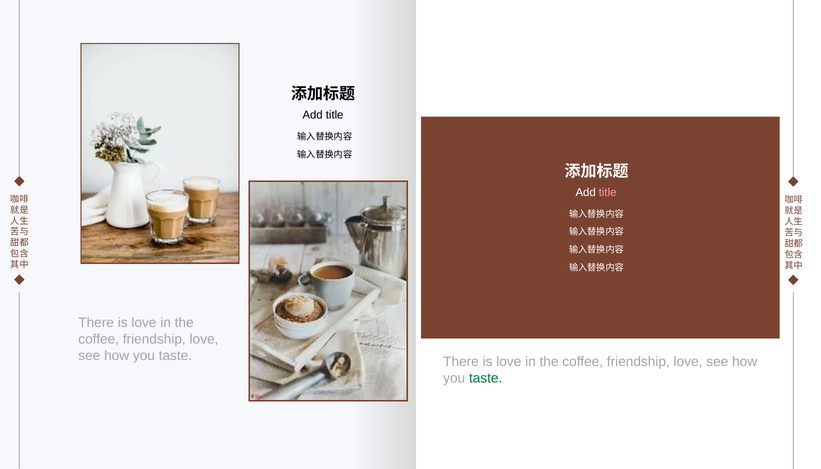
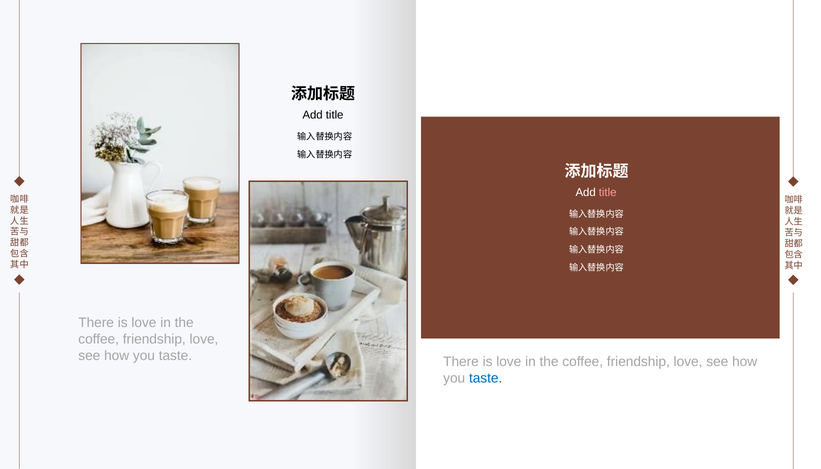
taste at (486, 378) colour: green -> blue
